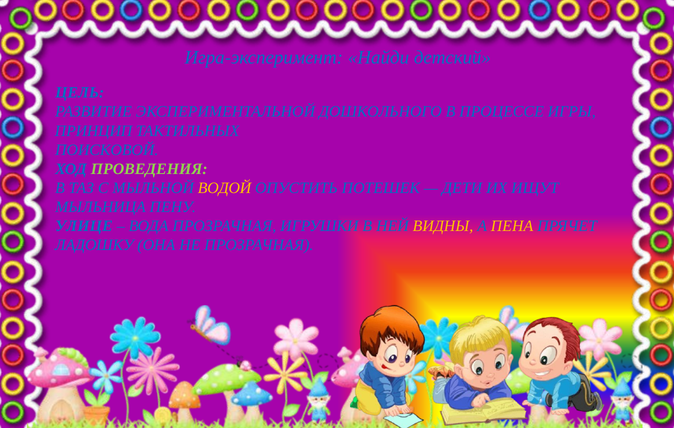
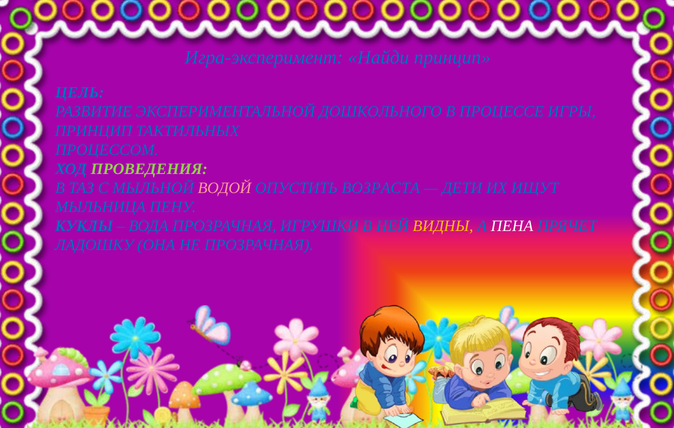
Найди детский: детский -> принцип
ПОИСКОВОЙ: ПОИСКОВОЙ -> ПРОЦЕССОМ
ВОДОЙ colour: yellow -> pink
ПОТЕШЕК: ПОТЕШЕК -> ВОЗРАСТА
УЛИЦЕ: УЛИЦЕ -> КУКЛЫ
ПЕНА colour: yellow -> white
